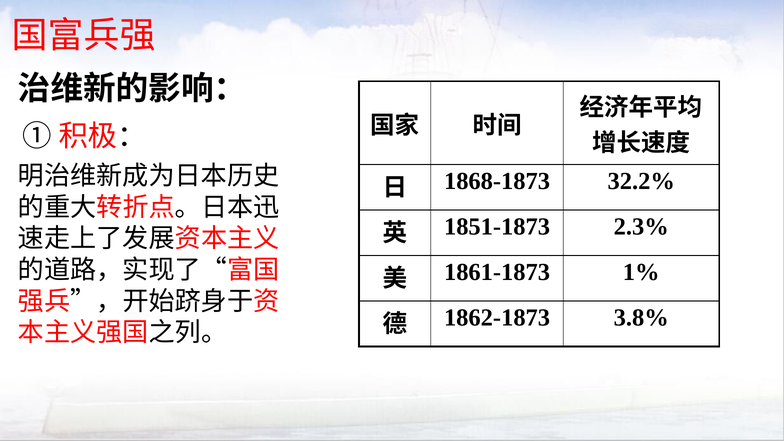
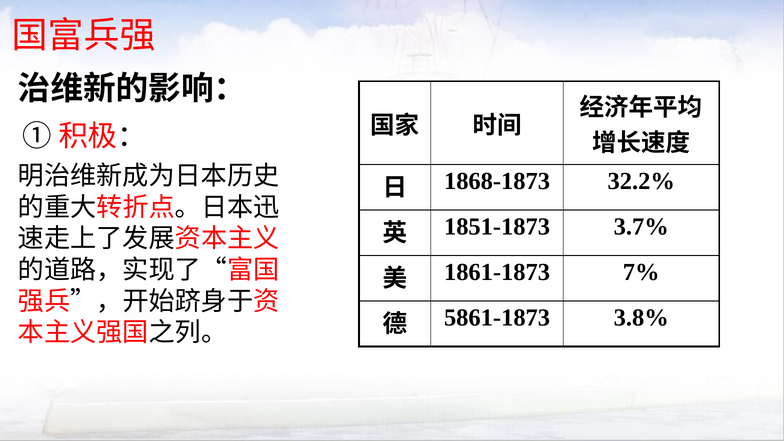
2.3%: 2.3% -> 3.7%
1%: 1% -> 7%
1862-1873: 1862-1873 -> 5861-1873
